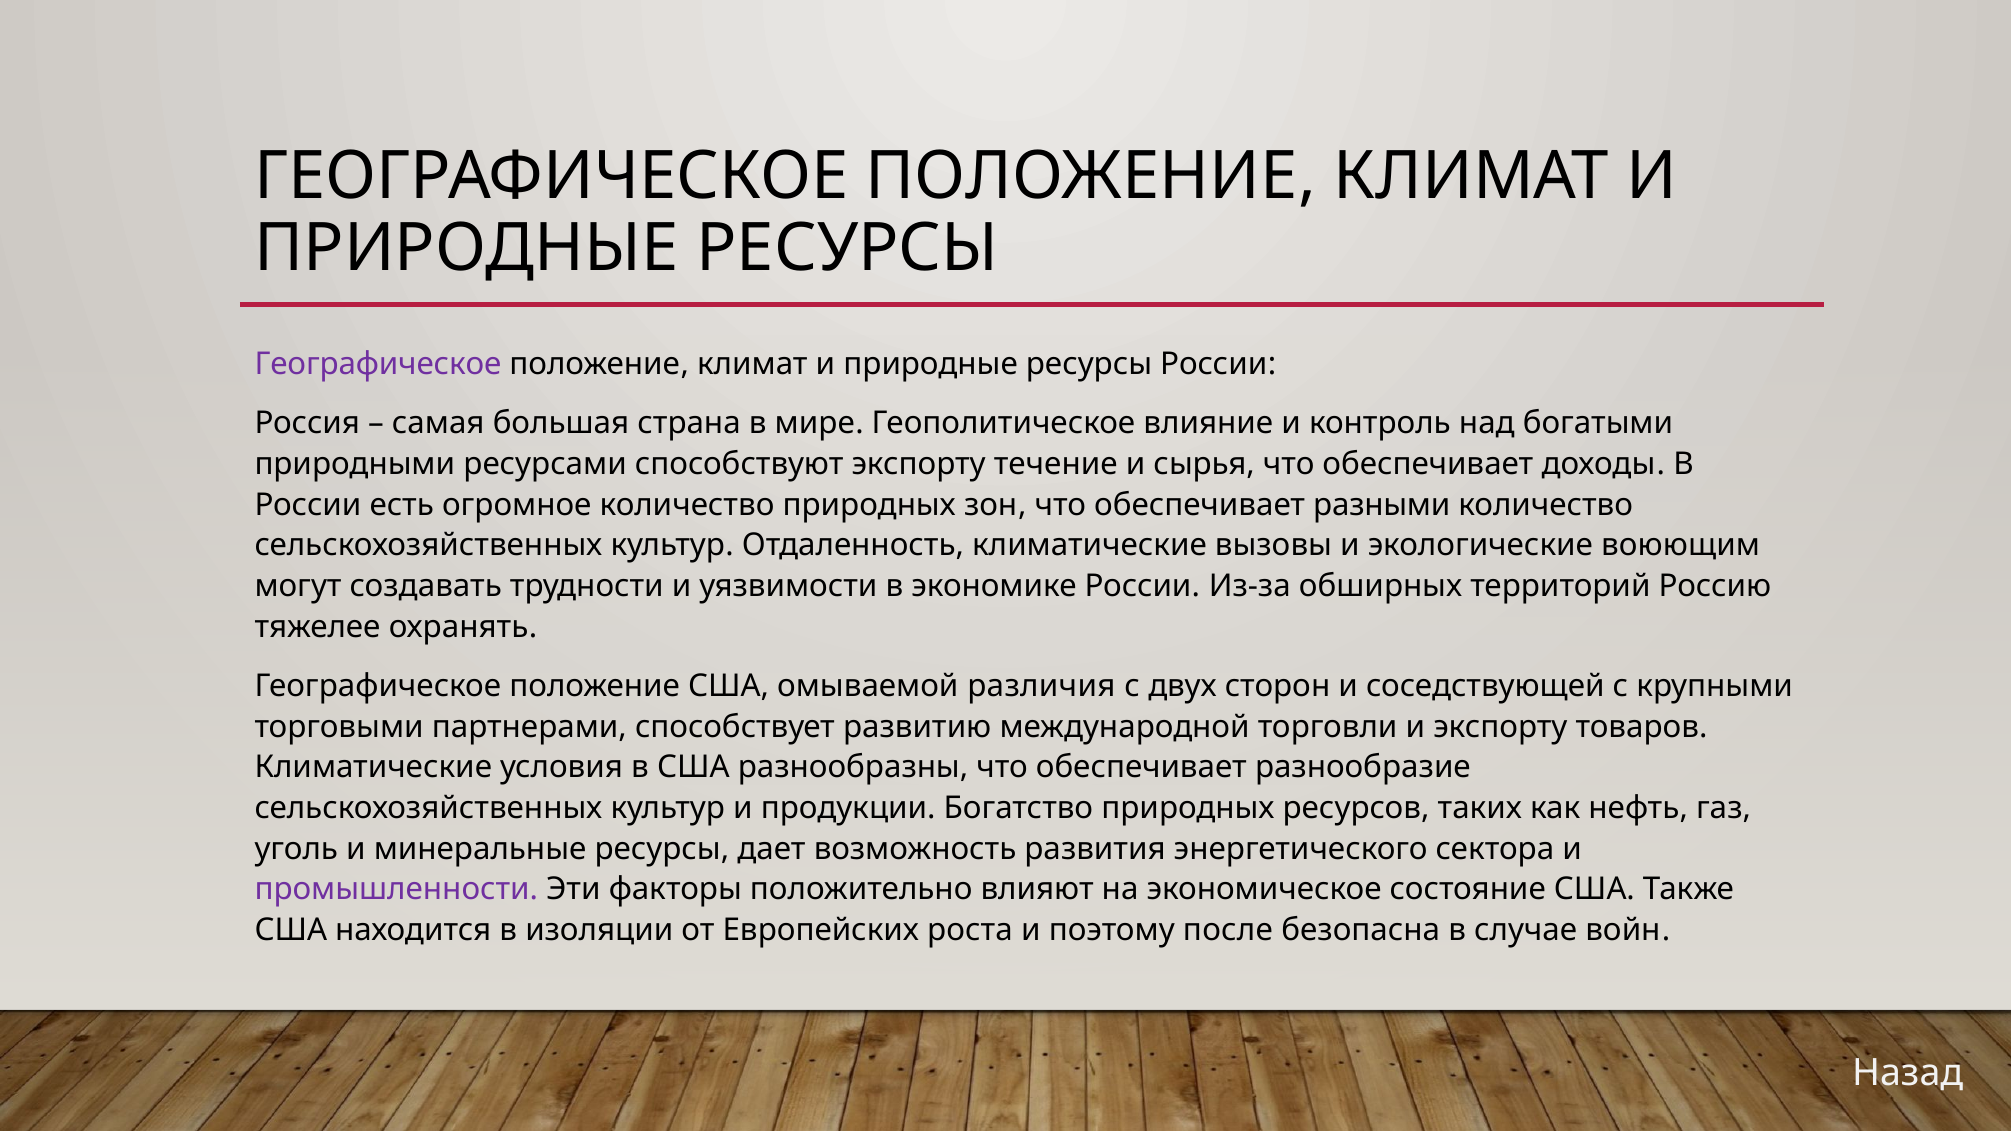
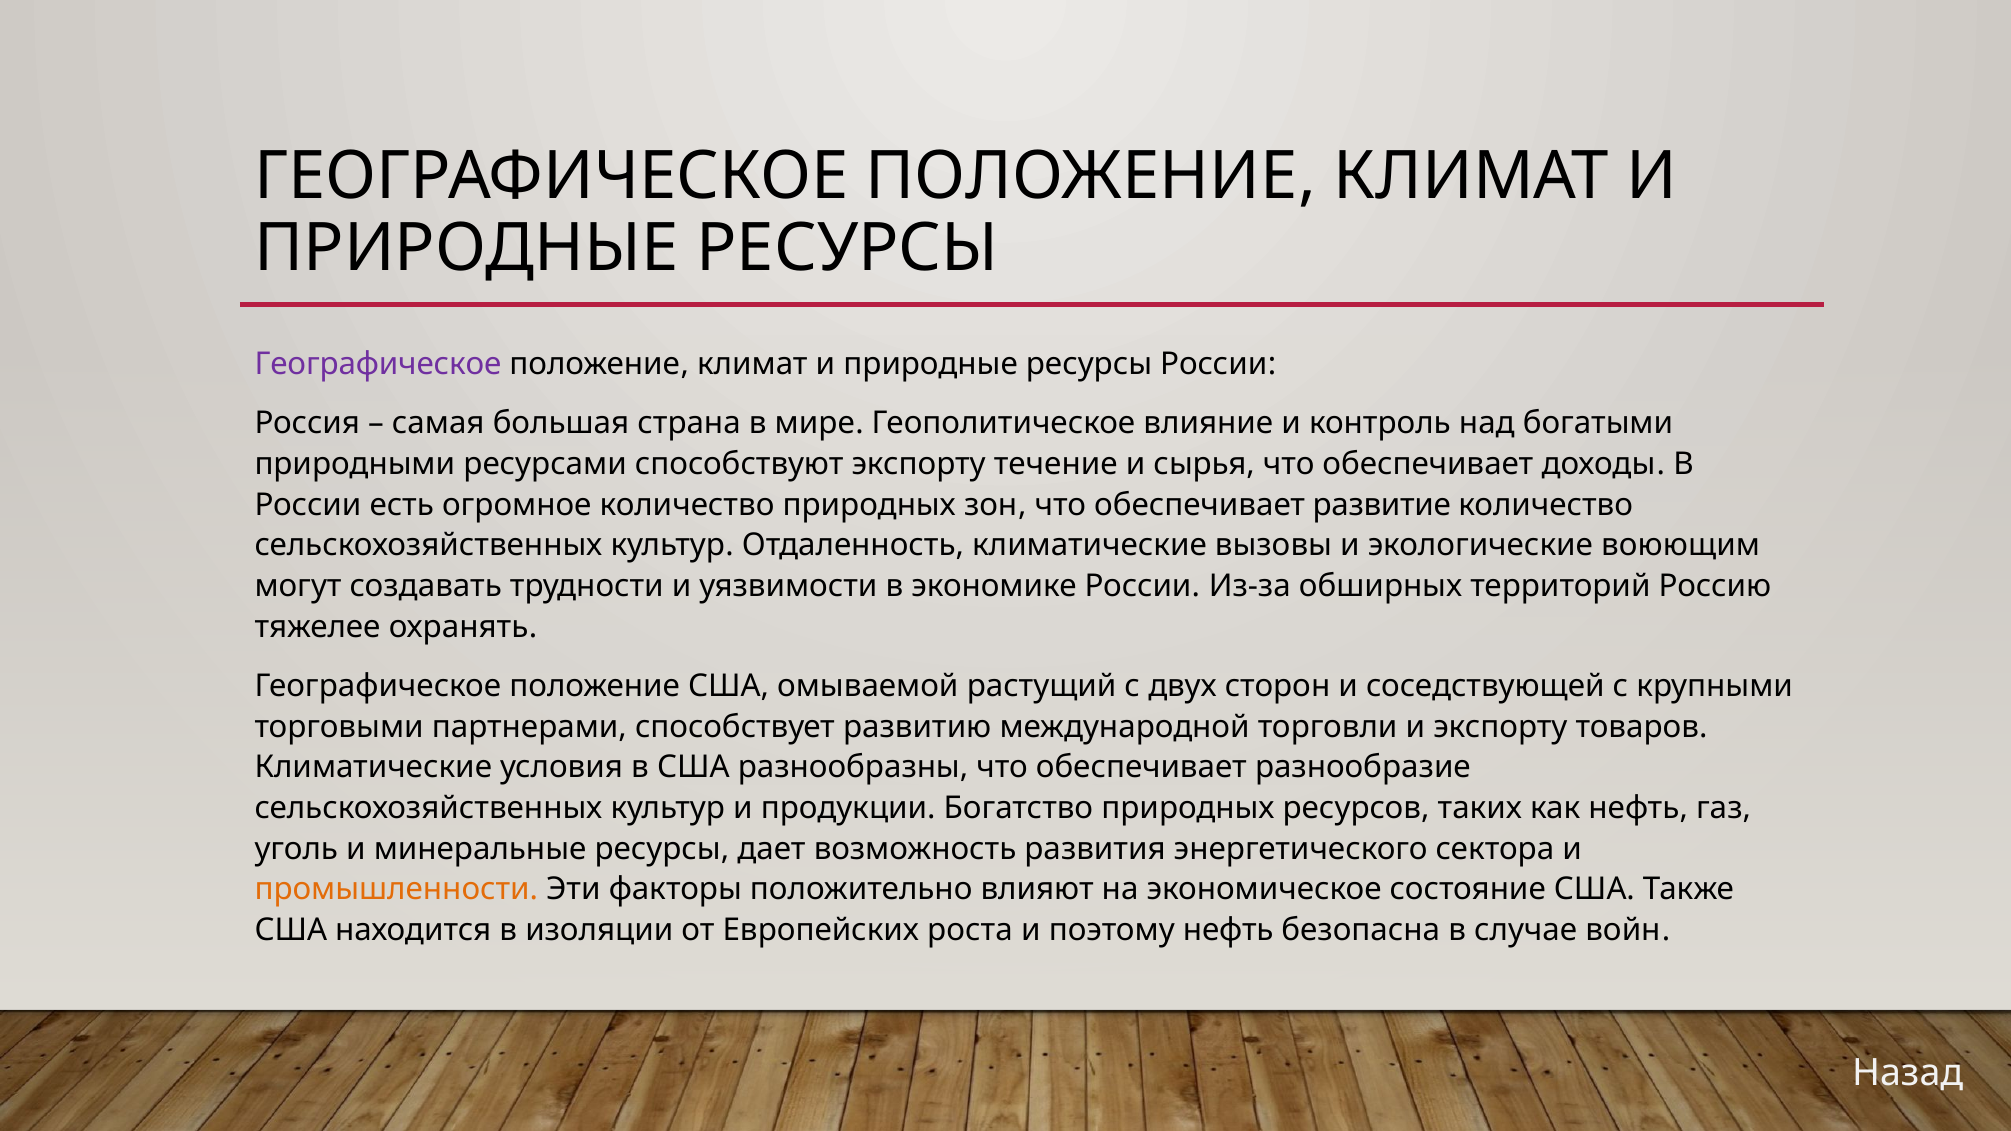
разными: разными -> развитие
различия: различия -> растущий
промышленности colour: purple -> orange
поэтому после: после -> нефть
